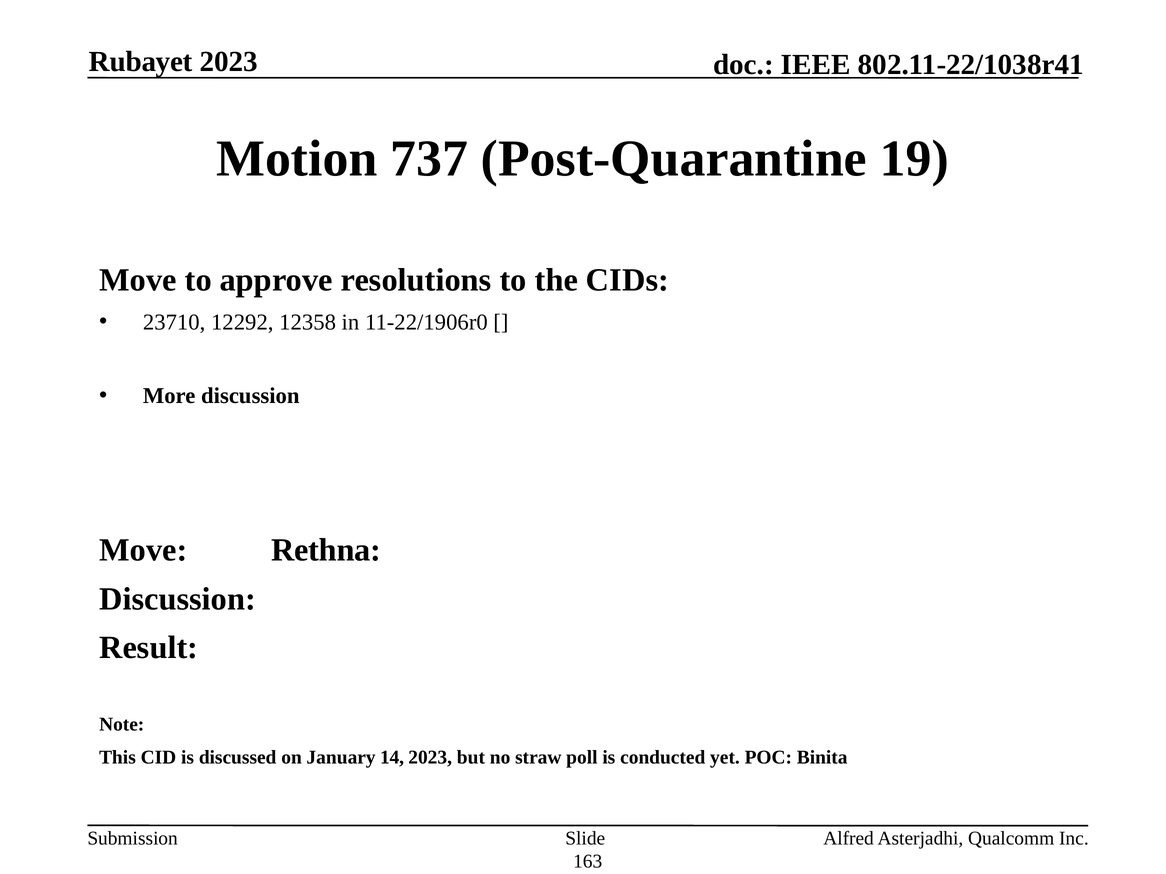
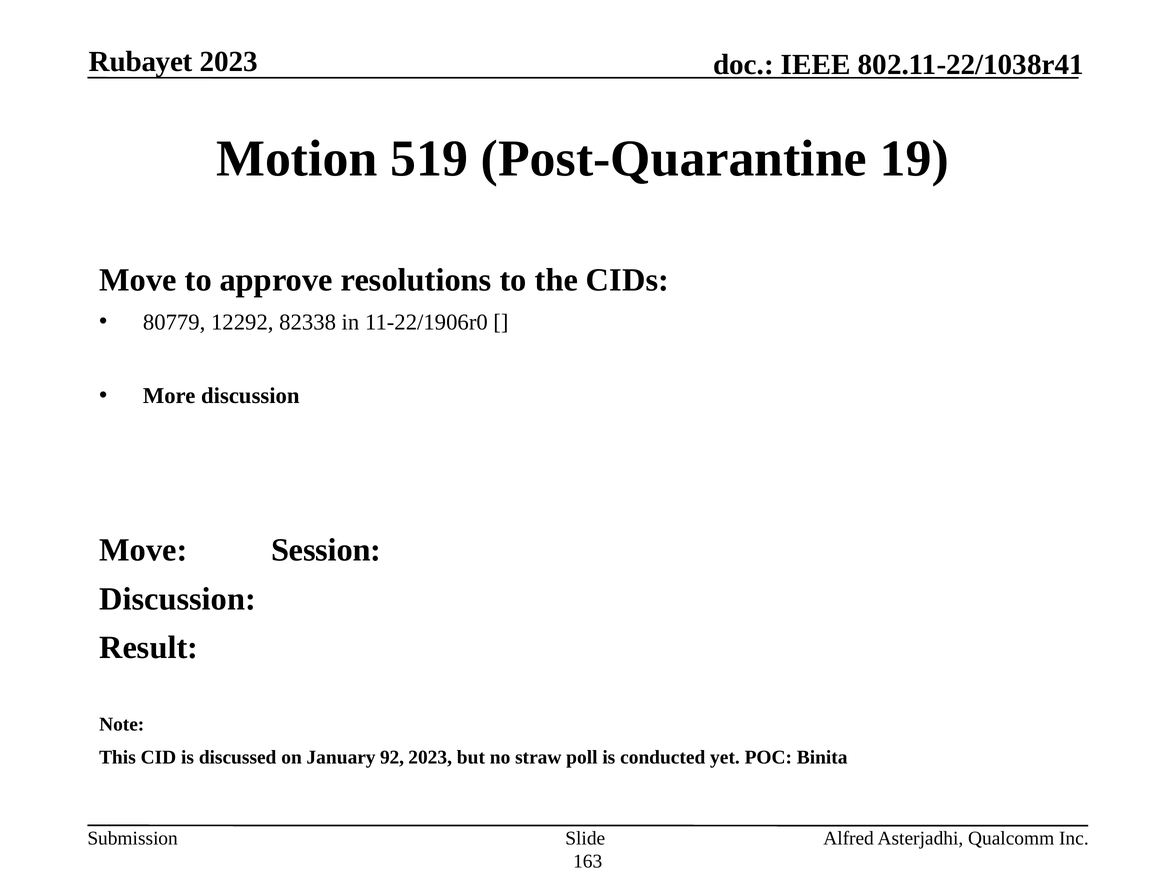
737: 737 -> 519
23710: 23710 -> 80779
12358: 12358 -> 82338
Rethna: Rethna -> Session
14: 14 -> 92
